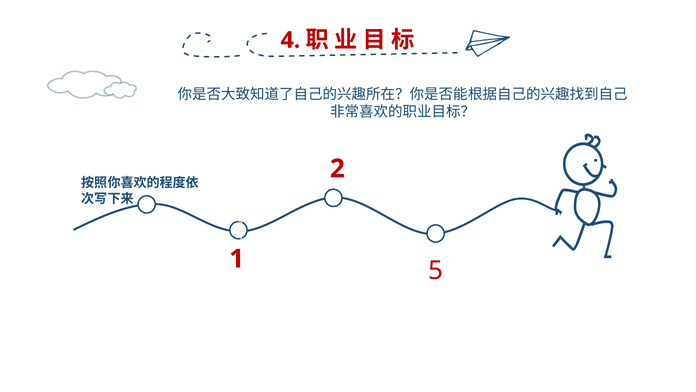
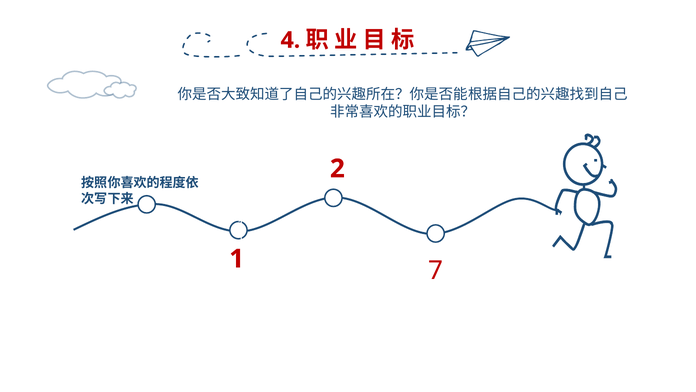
5: 5 -> 7
